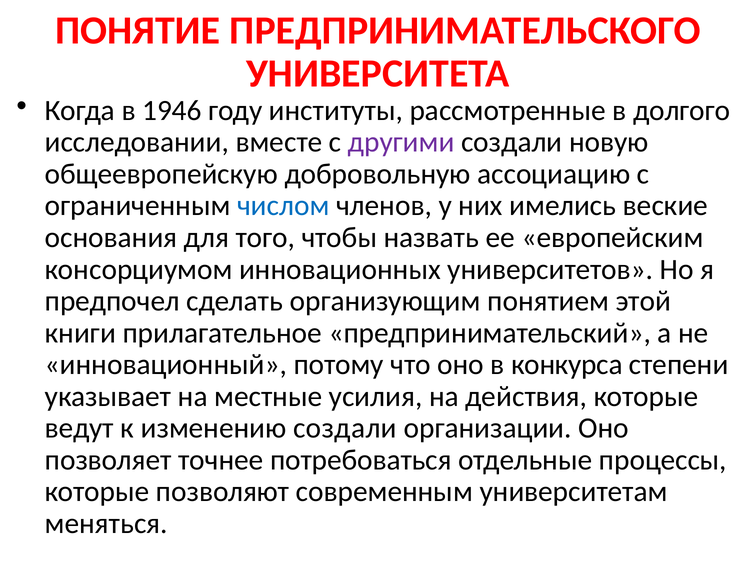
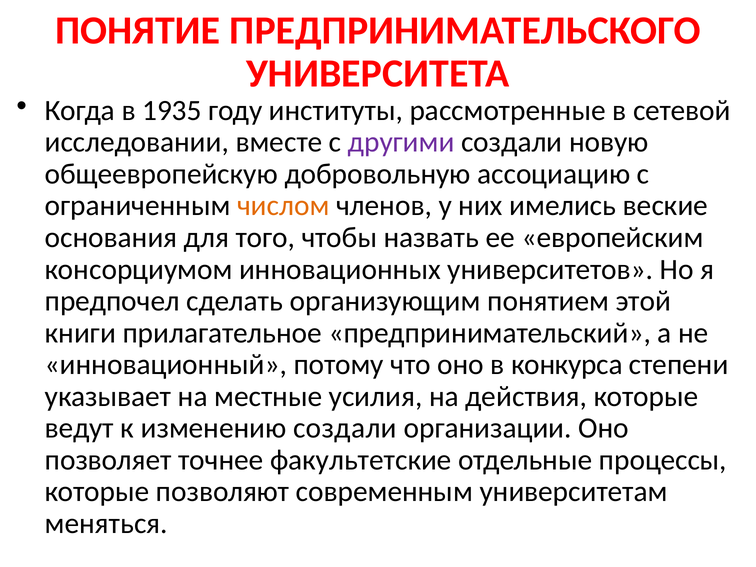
1946: 1946 -> 1935
долгого: долгого -> сетевой
числом colour: blue -> orange
потребоваться: потребоваться -> факультетские
